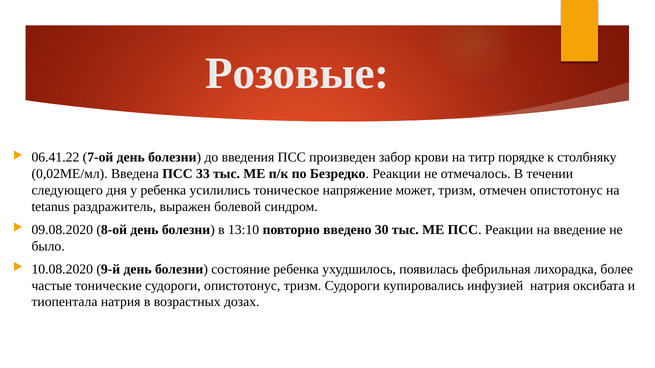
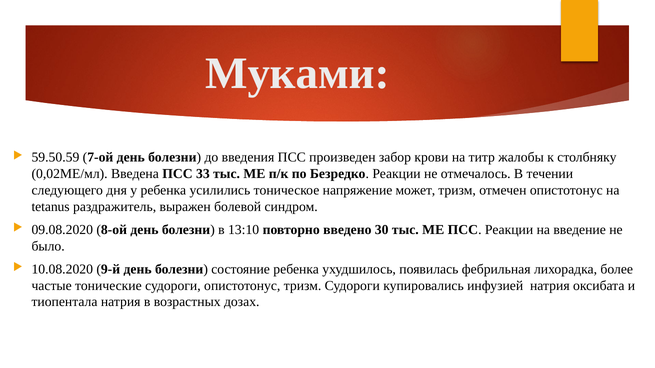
Розовые: Розовые -> Муками
06.41.22: 06.41.22 -> 59.50.59
порядке: порядке -> жалобы
